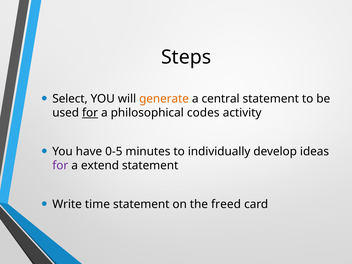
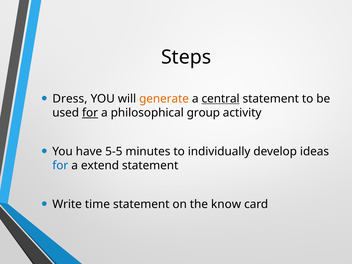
Select: Select -> Dress
central underline: none -> present
codes: codes -> group
0-5: 0-5 -> 5-5
for at (60, 166) colour: purple -> blue
freed: freed -> know
